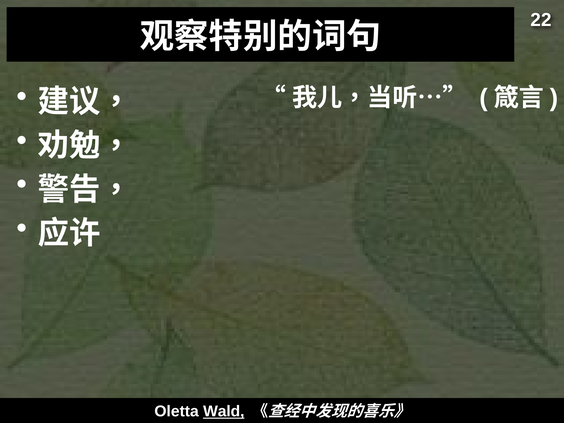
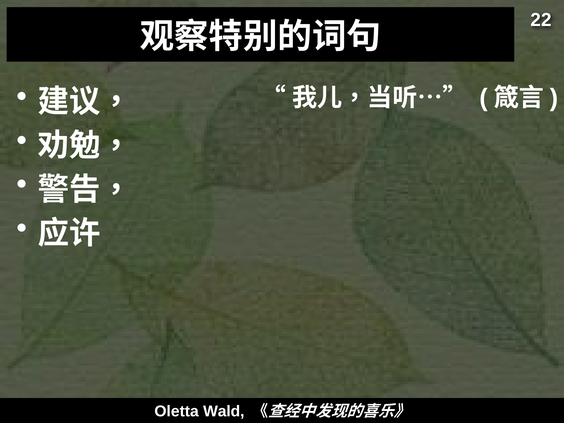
Wald underline: present -> none
